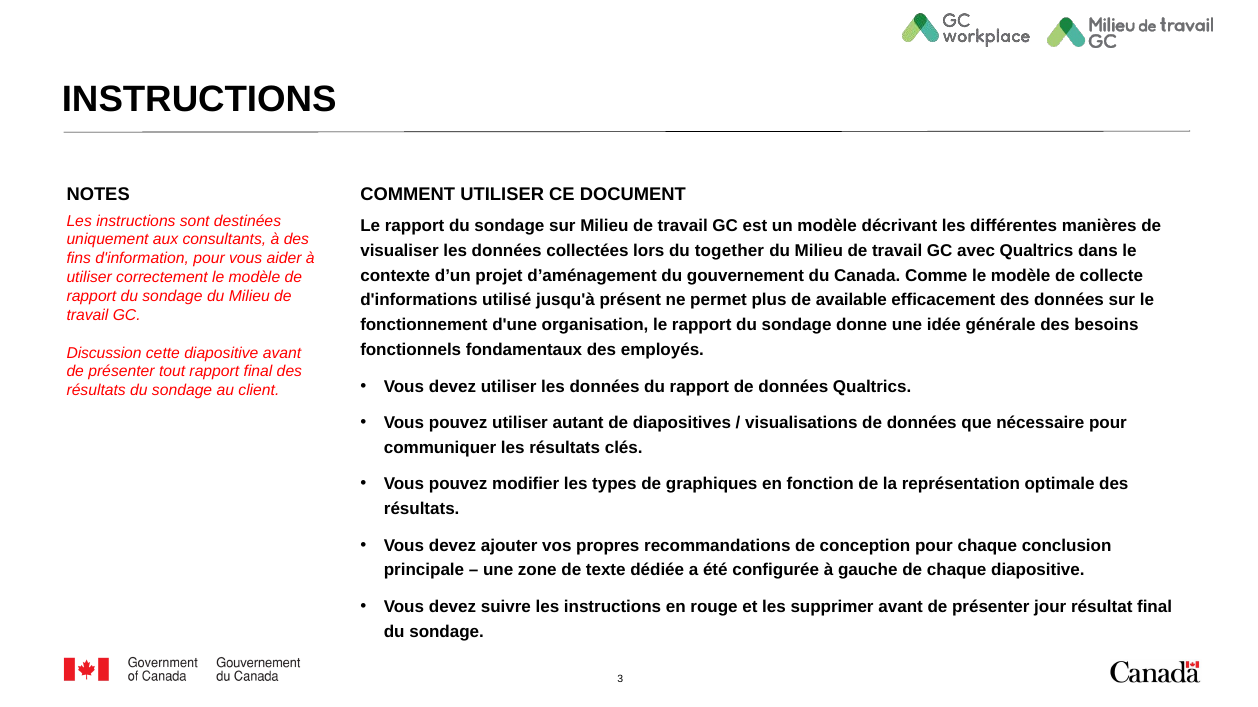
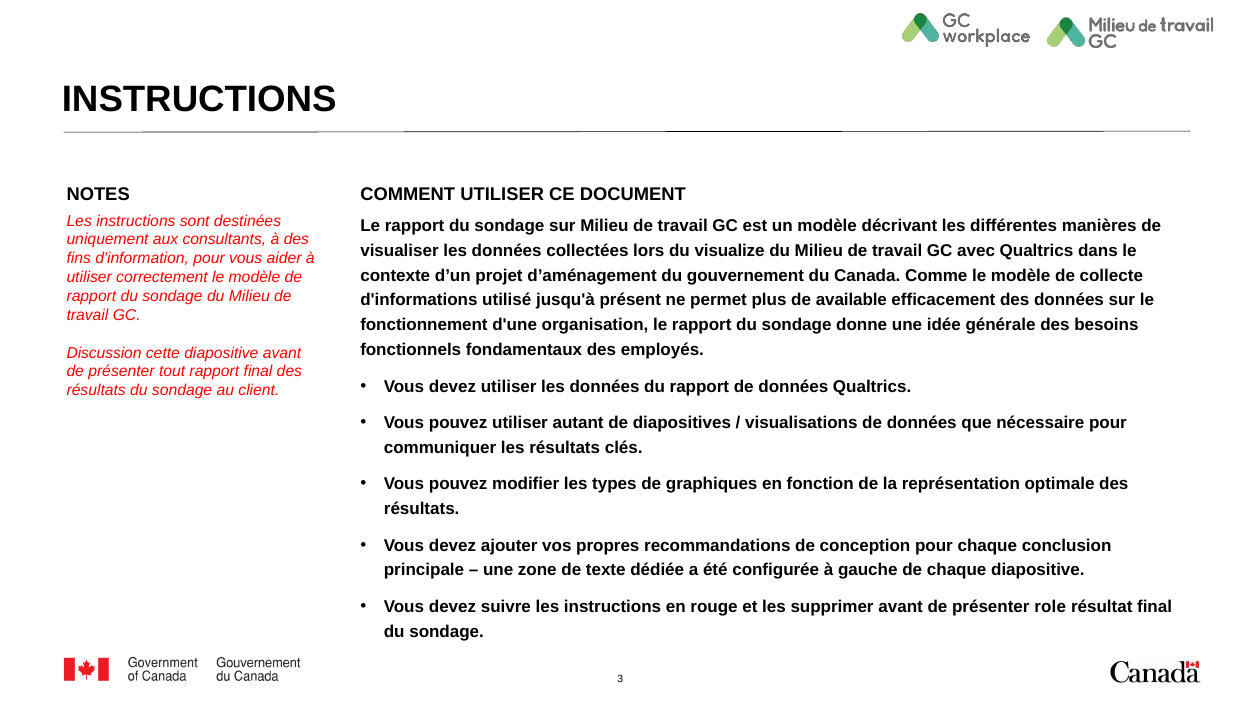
together: together -> visualize
jour: jour -> role
